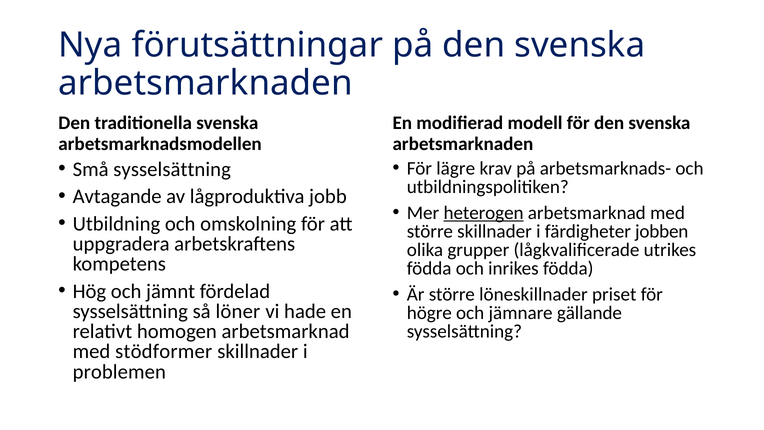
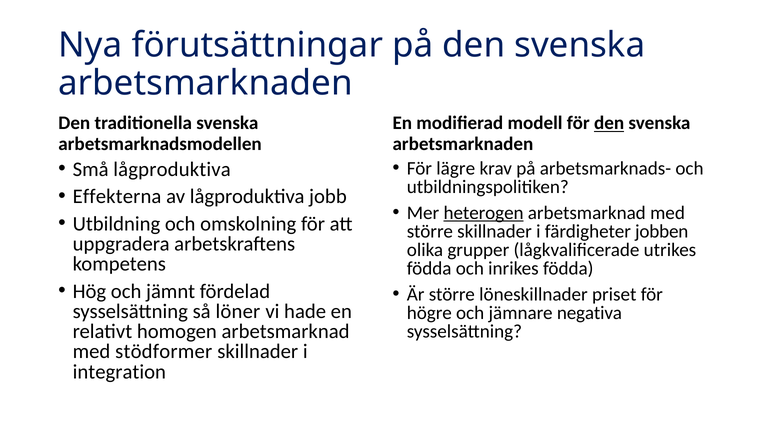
den at (609, 123) underline: none -> present
Små sysselsättning: sysselsättning -> lågproduktiva
Avtagande: Avtagande -> Effekterna
gällande: gällande -> negativa
problemen: problemen -> integration
